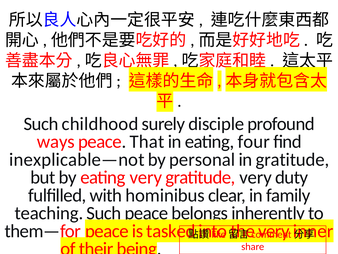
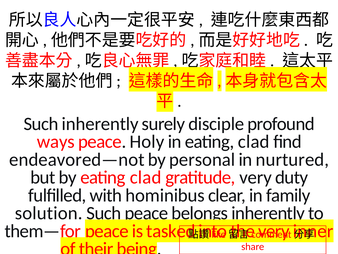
Such childhood: childhood -> inherently
That: That -> Holy
in eating four: four -> clad
inexplicable—not: inexplicable—not -> endeavored—not
in gratitude: gratitude -> nurtured
by eating very: very -> clad
teaching: teaching -> solution
